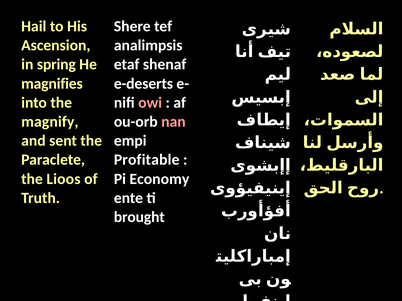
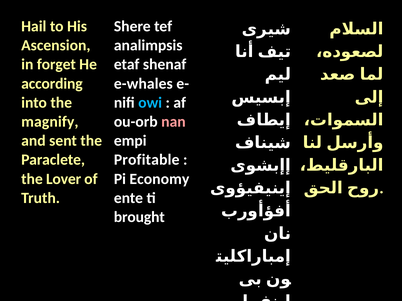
spring: spring -> forget
magnifies: magnifies -> according
e-deserts: e-deserts -> e-whales
owi colour: pink -> light blue
Lioos: Lioos -> Lover
